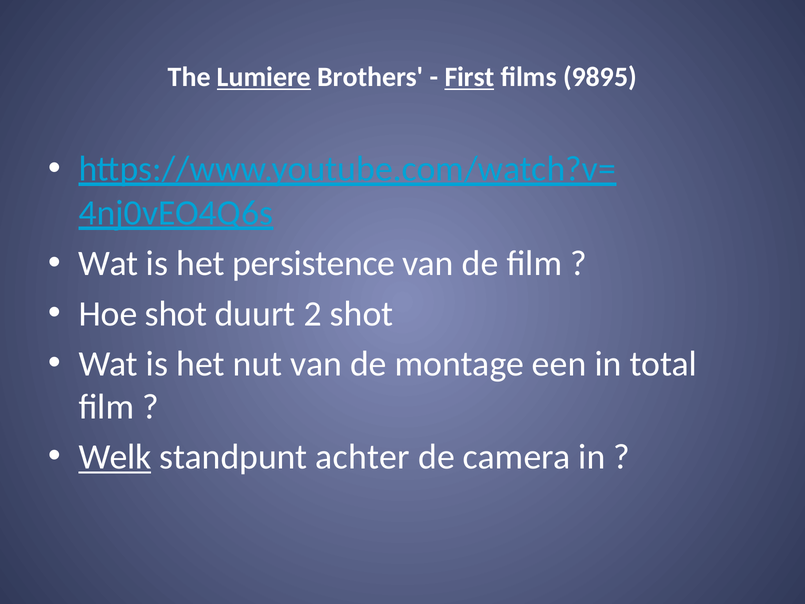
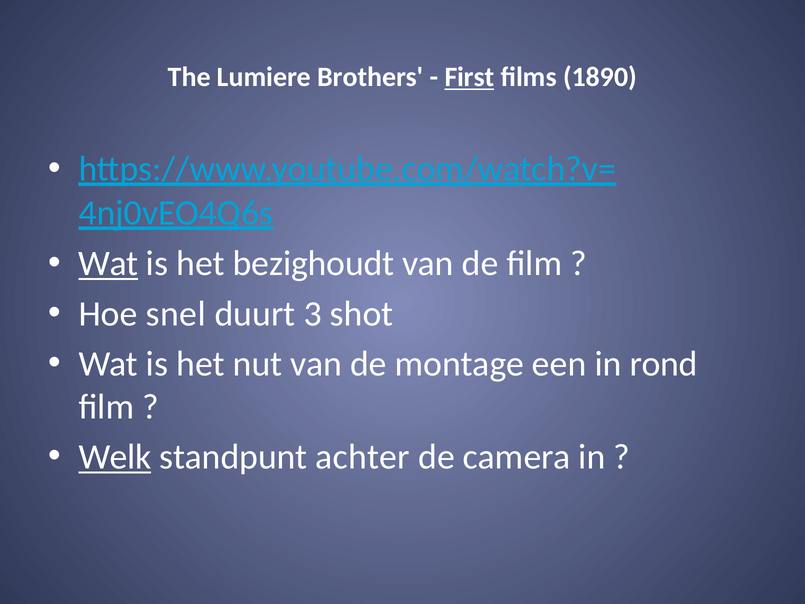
Lumiere underline: present -> none
9895: 9895 -> 1890
Wat at (108, 264) underline: none -> present
persistence: persistence -> bezighoudt
Hoe shot: shot -> snel
2: 2 -> 3
total: total -> rond
